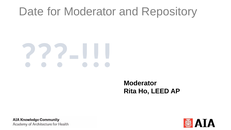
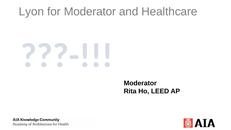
Date: Date -> Lyon
Repository: Repository -> Healthcare
